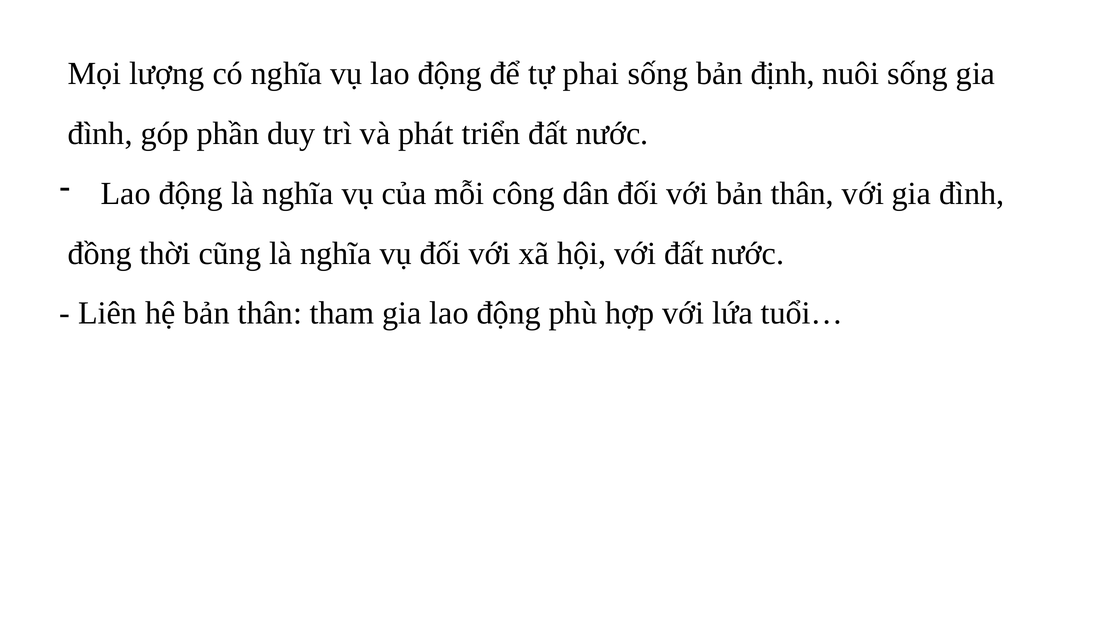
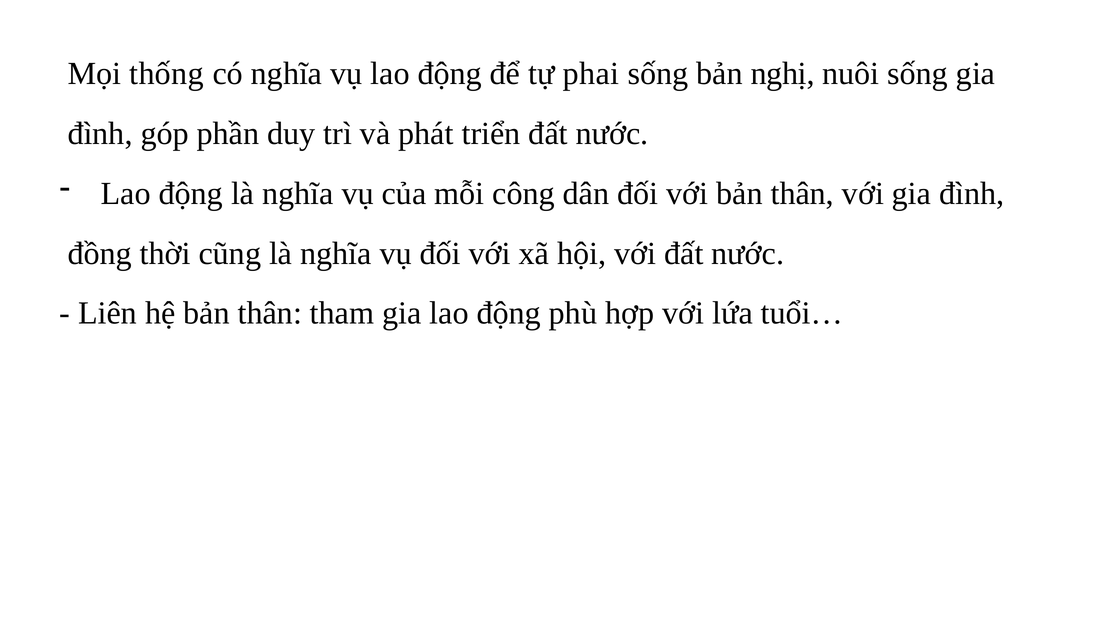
lượng: lượng -> thống
định: định -> nghị
